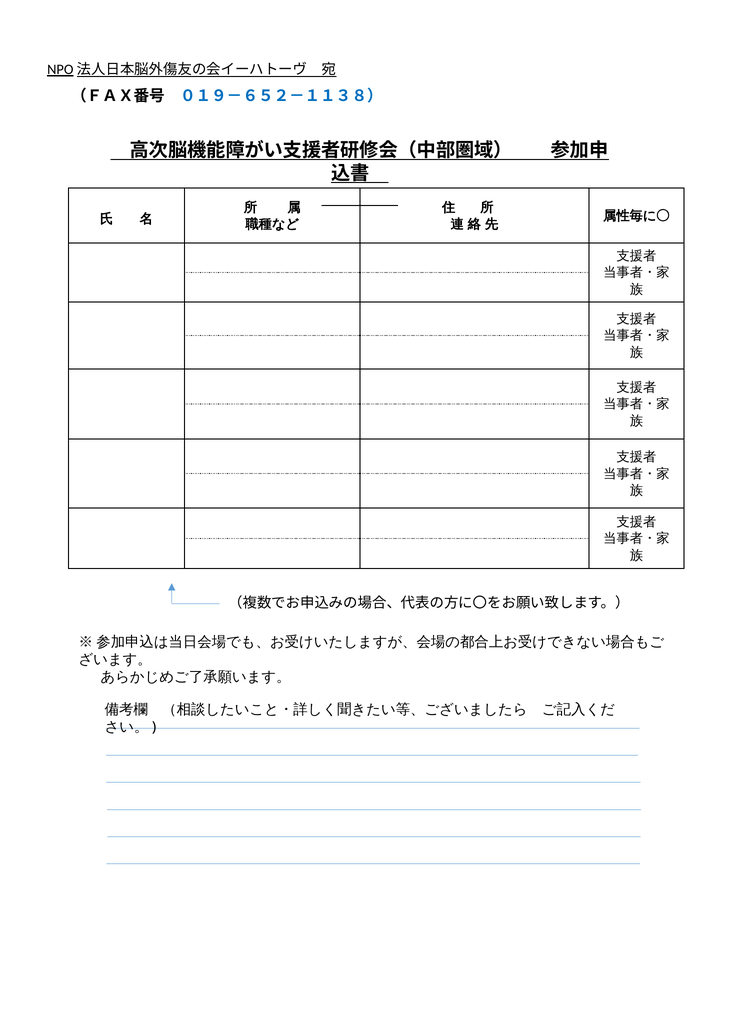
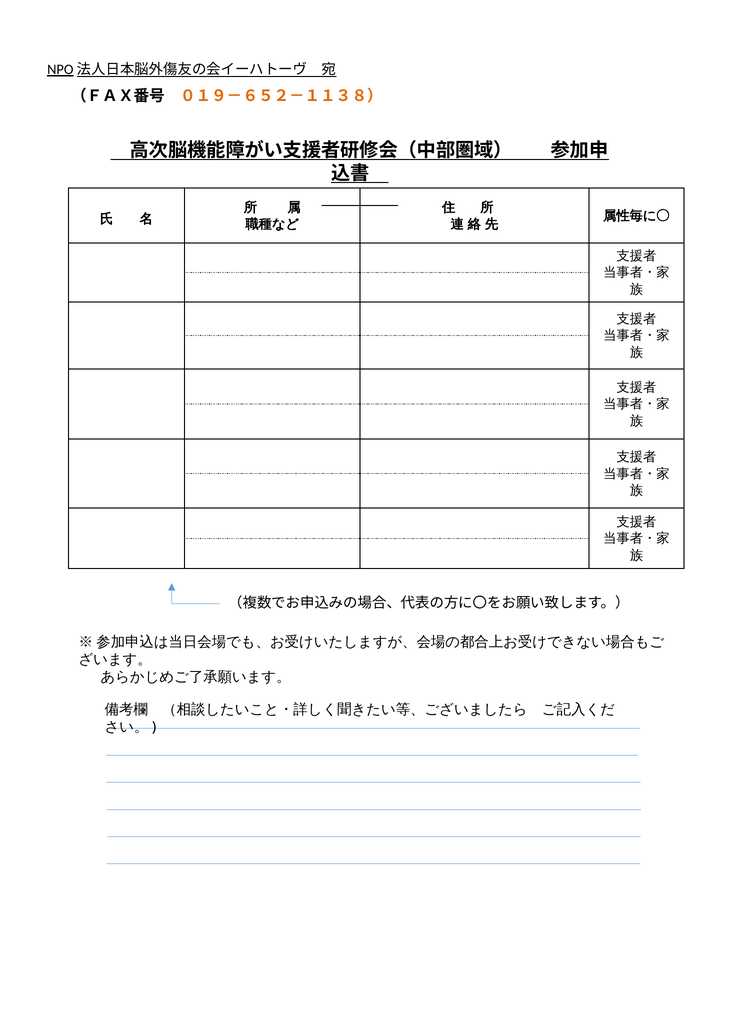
０１９－６５２－１１３８） colour: blue -> orange
